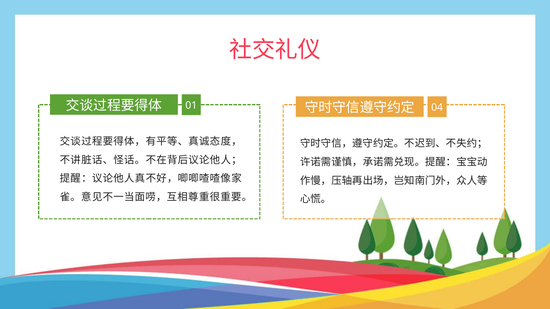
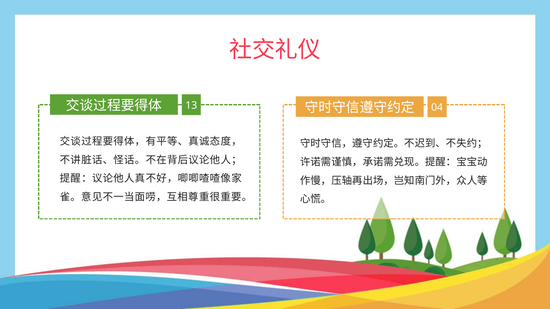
01: 01 -> 13
